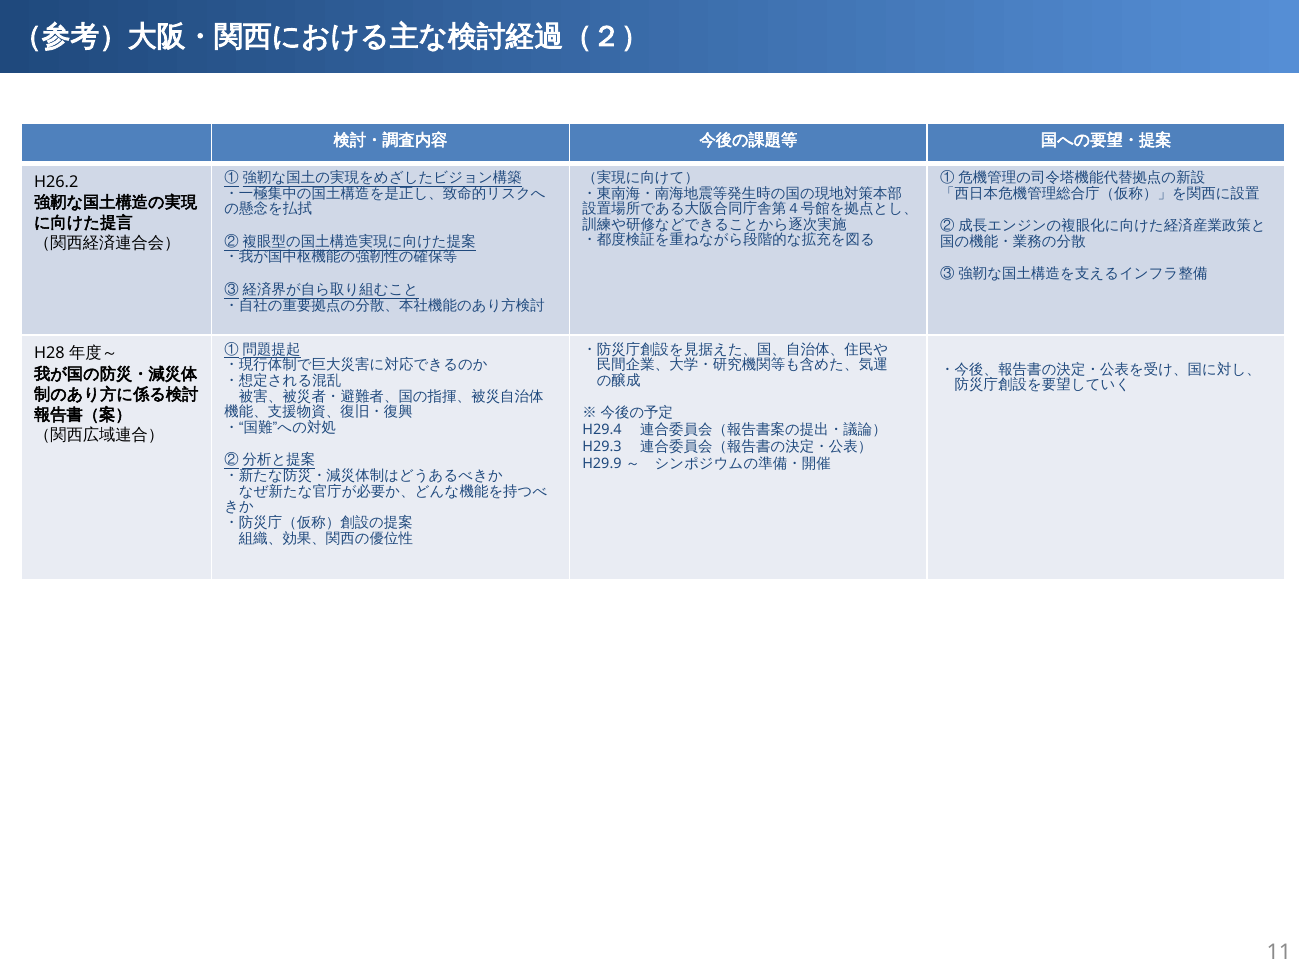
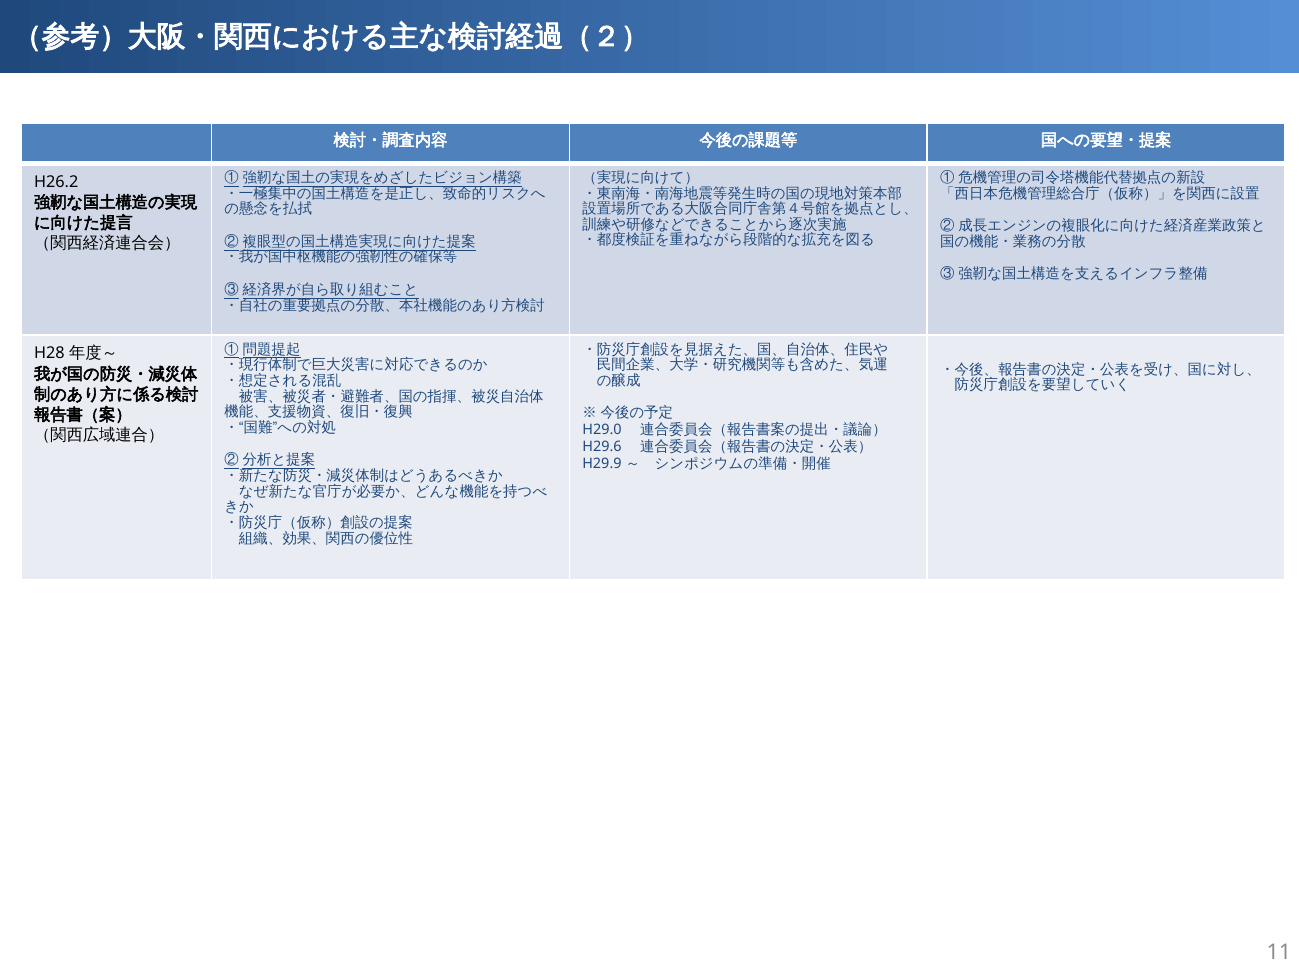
H29.4: H29.4 -> H29.0
H29.3: H29.3 -> H29.6
